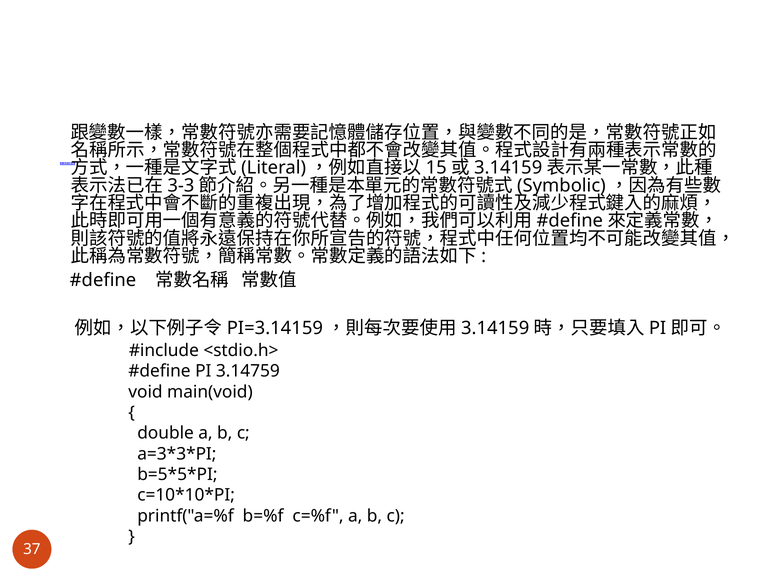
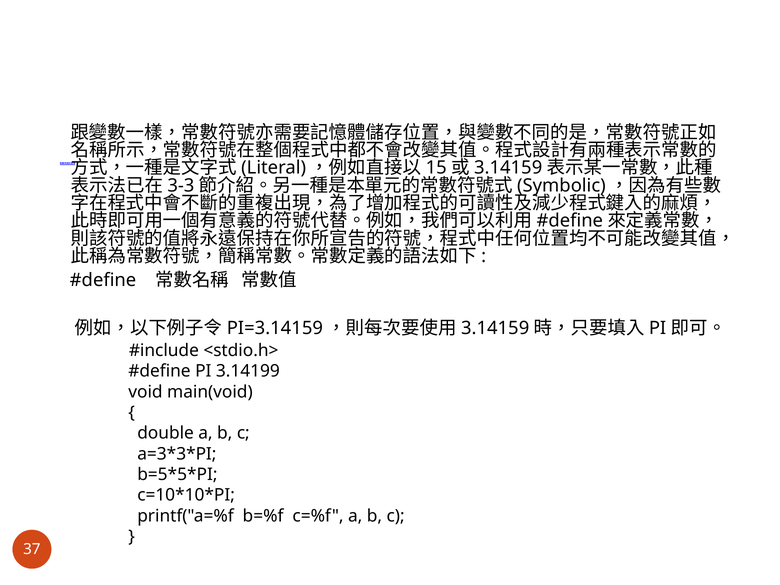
3.14759: 3.14759 -> 3.14199
